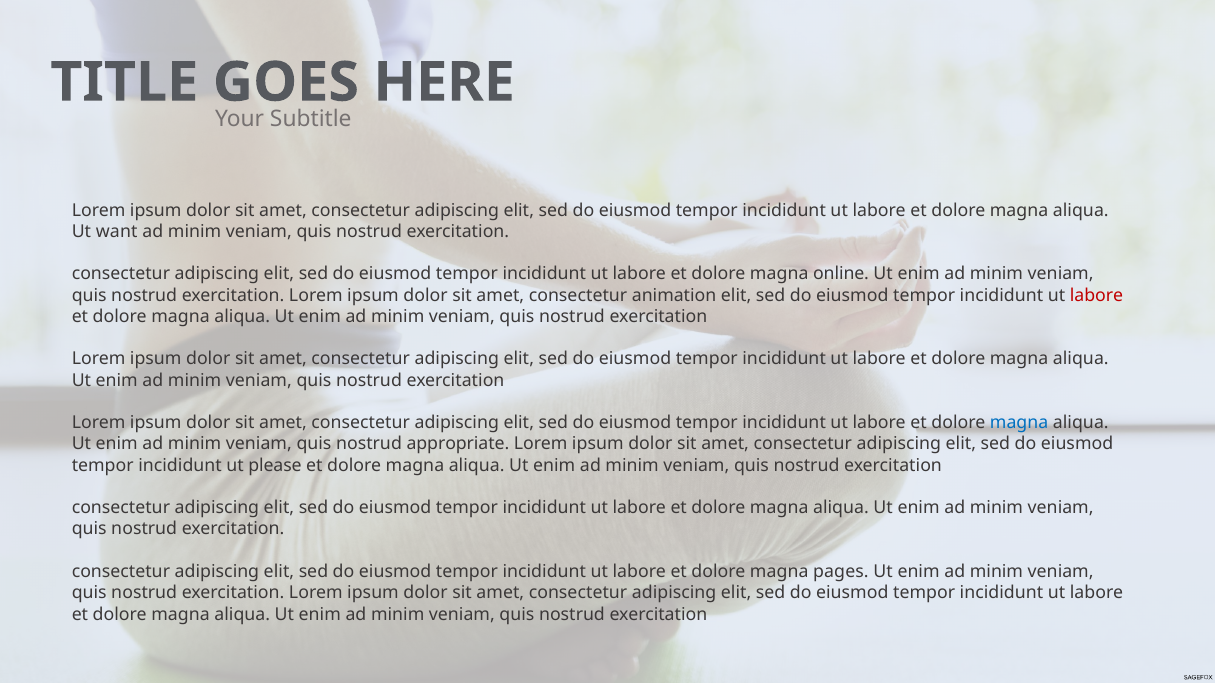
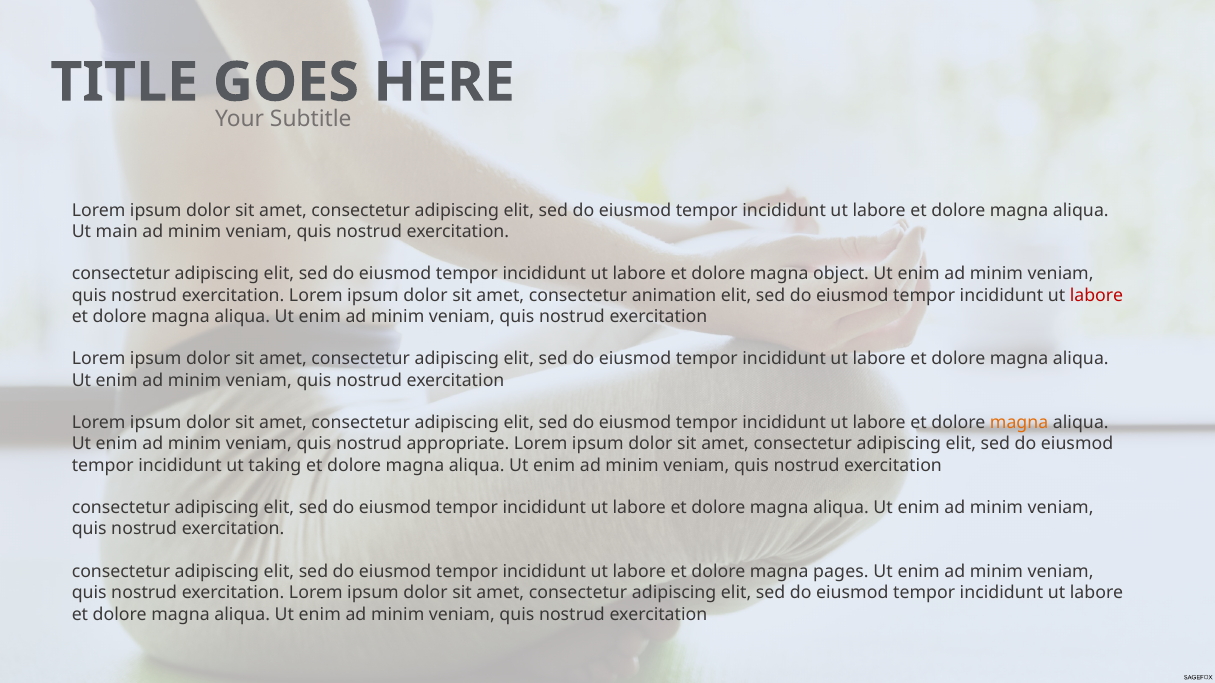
want: want -> main
online: online -> object
magna at (1019, 423) colour: blue -> orange
please: please -> taking
